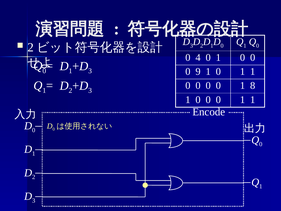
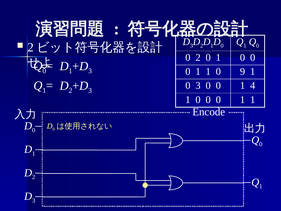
0 4: 4 -> 2
9 at (198, 72): 9 -> 1
1 0 1: 1 -> 9
0 at (198, 86): 0 -> 3
8: 8 -> 4
